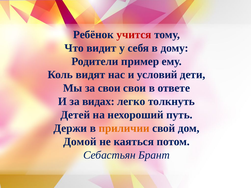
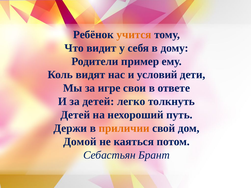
учится colour: red -> orange
за свои: свои -> игре
за видах: видах -> детей
